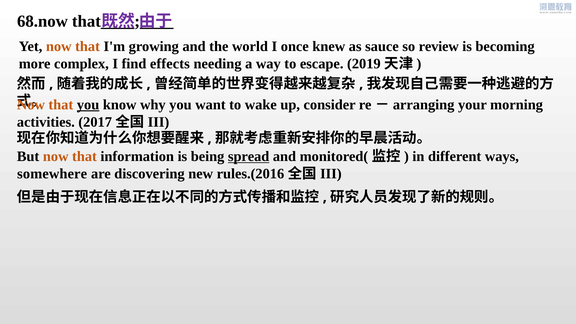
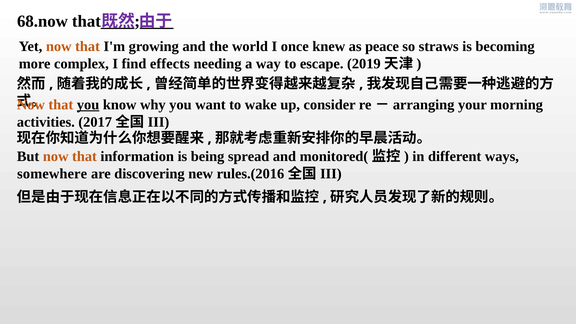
sauce: sauce -> peace
review: review -> straws
spread underline: present -> none
